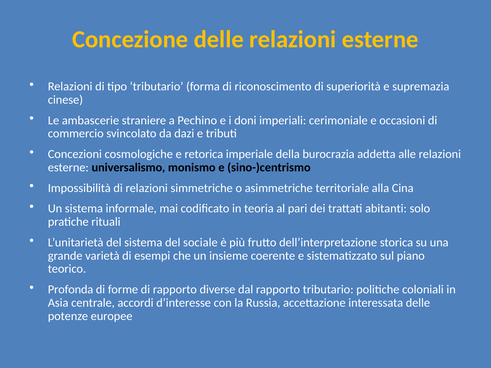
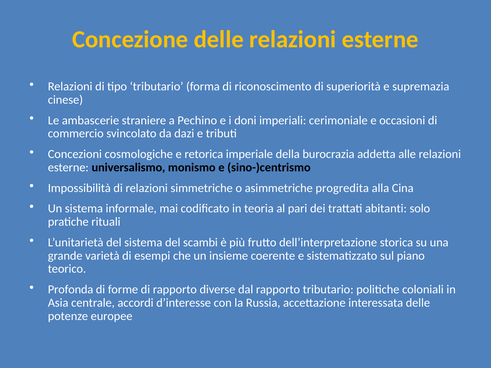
territoriale: territoriale -> progredita
sociale: sociale -> scambi
